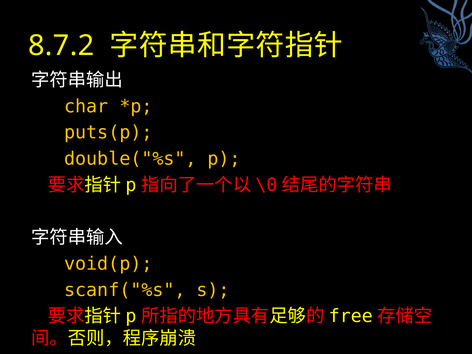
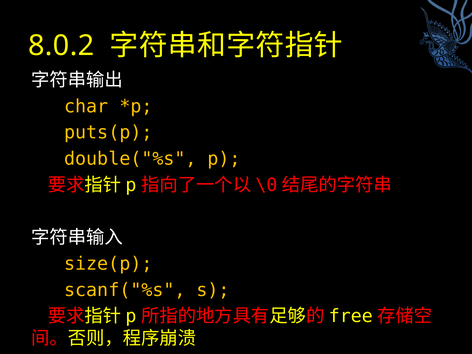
8.7.2: 8.7.2 -> 8.0.2
void(p: void(p -> size(p
